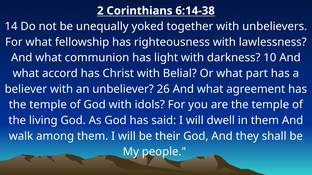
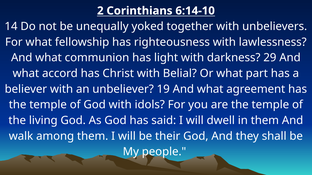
6:14-38: 6:14-38 -> 6:14-10
10: 10 -> 29
26: 26 -> 19
